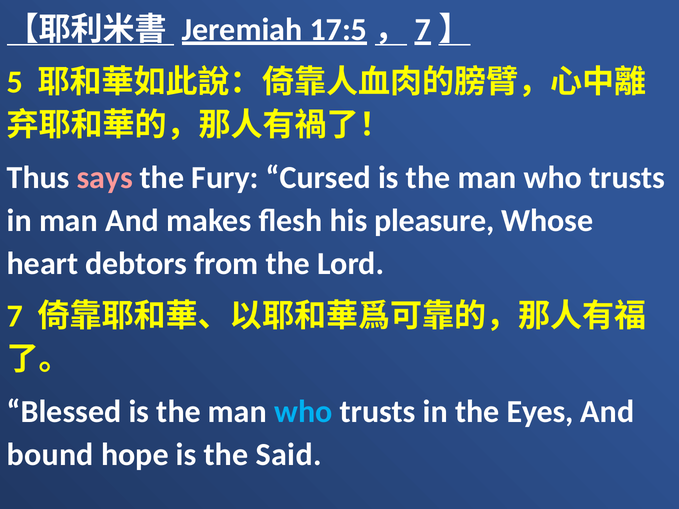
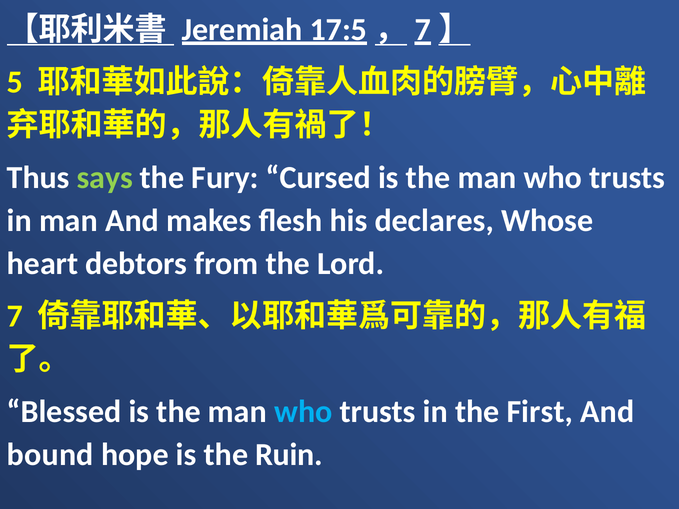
says colour: pink -> light green
pleasure: pleasure -> declares
Eyes: Eyes -> First
Said: Said -> Ruin
